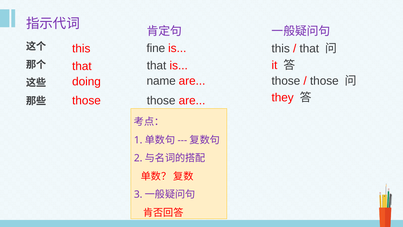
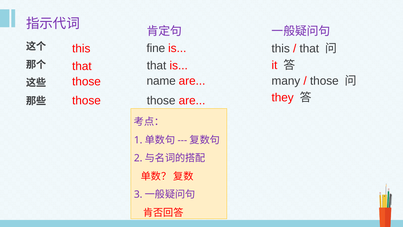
those at (286, 81): those -> many
doing at (87, 82): doing -> those
